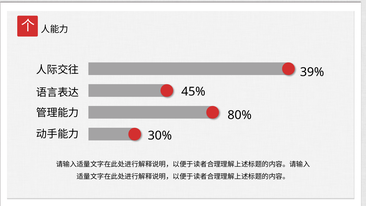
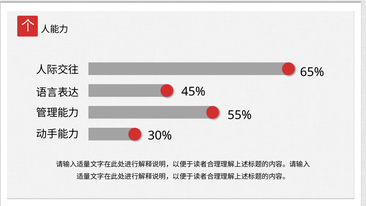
39%: 39% -> 65%
80%: 80% -> 55%
